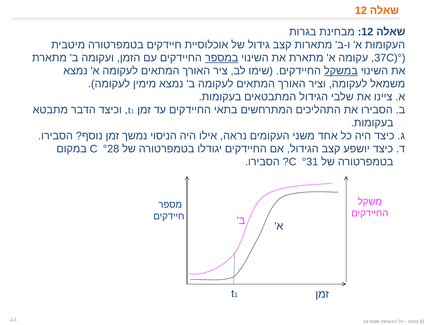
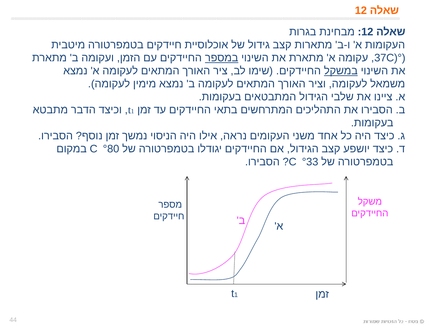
°28: °28 -> °80
°31: °31 -> °33
